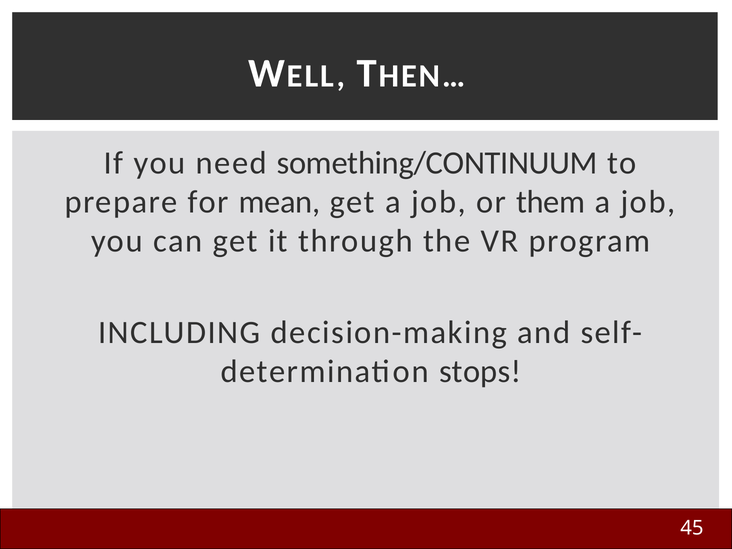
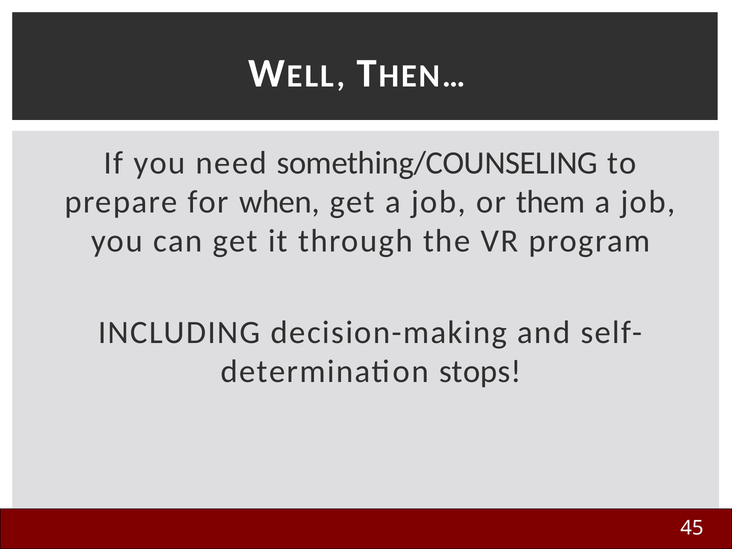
something/CONTINUUM: something/CONTINUUM -> something/COUNSELING
mean: mean -> when
